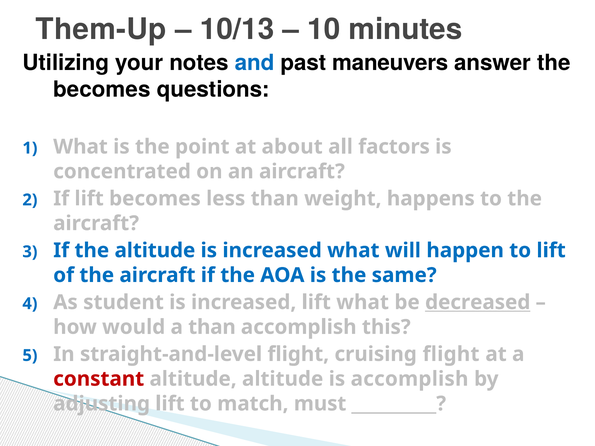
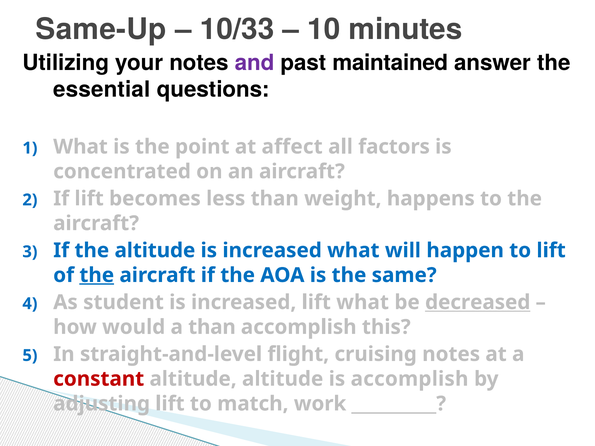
Them-Up: Them-Up -> Same-Up
10/13: 10/13 -> 10/33
and colour: blue -> purple
maneuvers: maneuvers -> maintained
becomes at (102, 90): becomes -> essential
about: about -> affect
the at (97, 275) underline: none -> present
cruising flight: flight -> notes
must: must -> work
